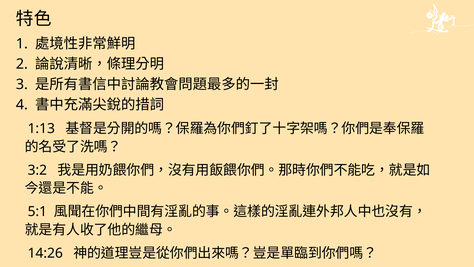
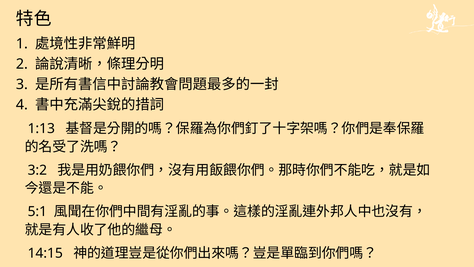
14:26: 14:26 -> 14:15
